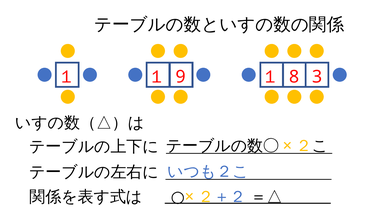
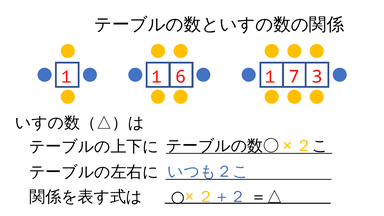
9: 9 -> 6
8: 8 -> 7
